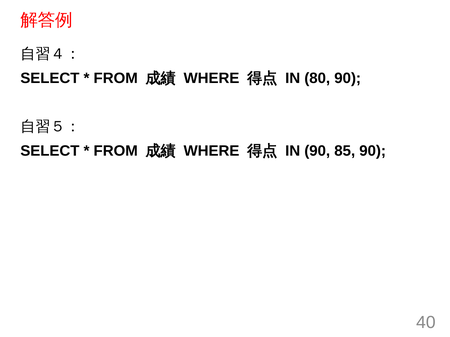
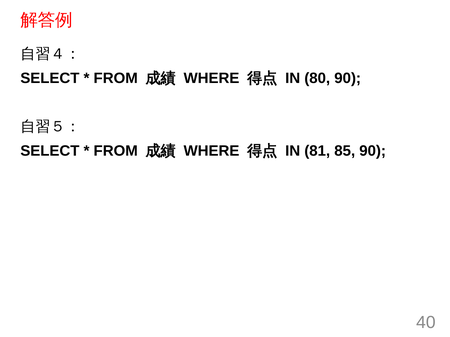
IN 90: 90 -> 81
